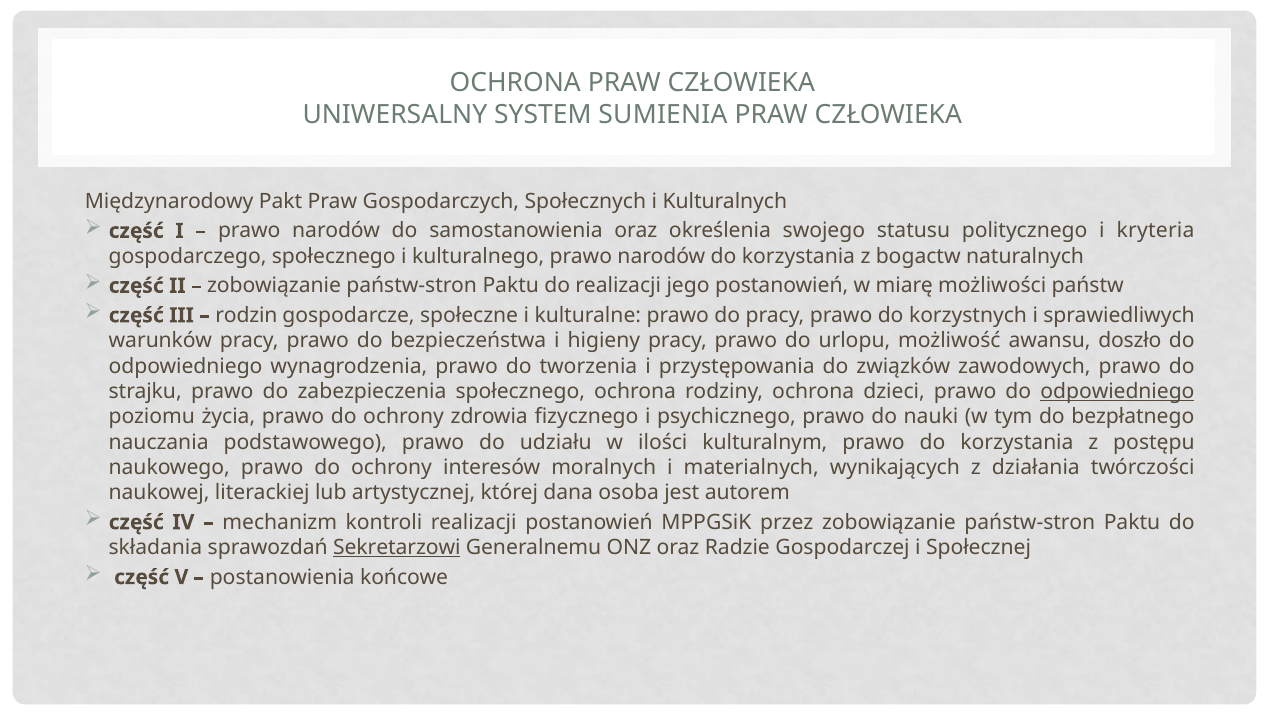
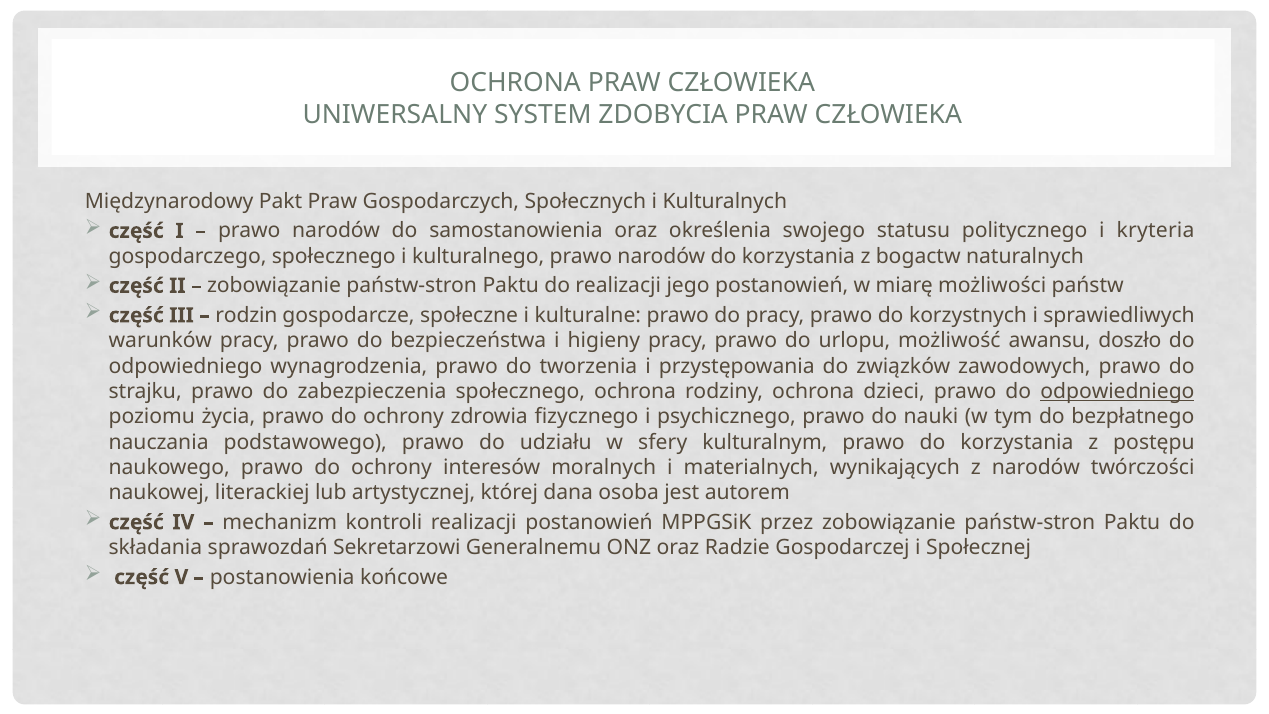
SUMIENIA: SUMIENIA -> ZDOBYCIA
ilości: ilości -> sfery
z działania: działania -> narodów
Sekretarzowi underline: present -> none
